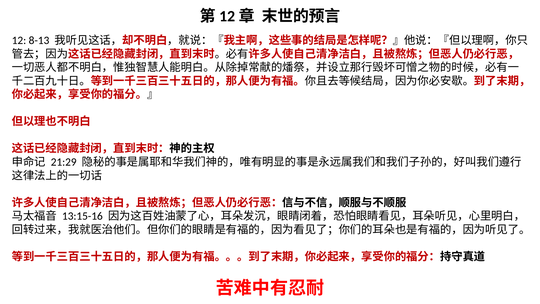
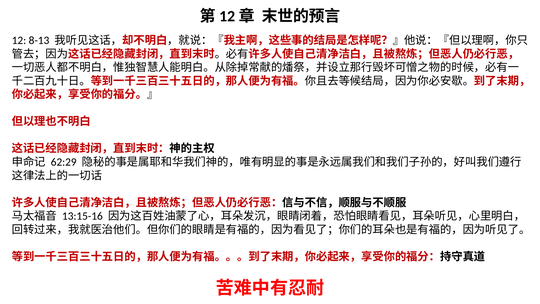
21:29: 21:29 -> 62:29
